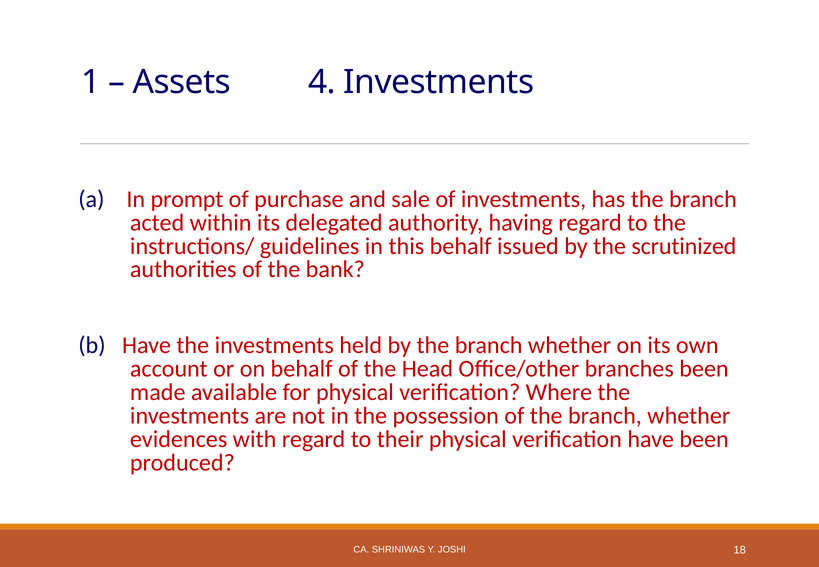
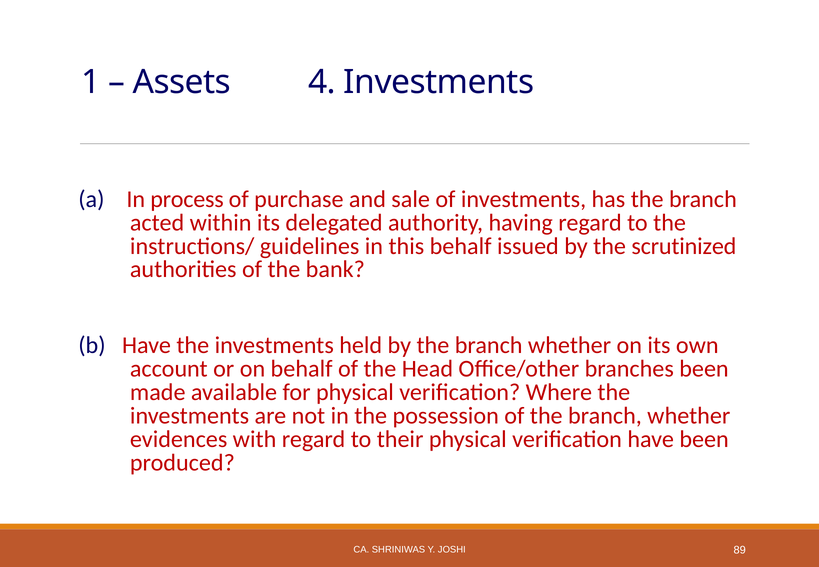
prompt: prompt -> process
18: 18 -> 89
